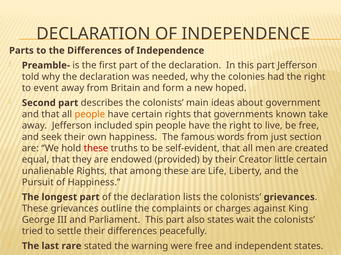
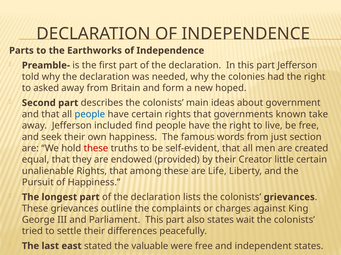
the Differences: Differences -> Earthworks
event: event -> asked
people at (90, 115) colour: orange -> blue
spin: spin -> find
rare: rare -> east
warning: warning -> valuable
